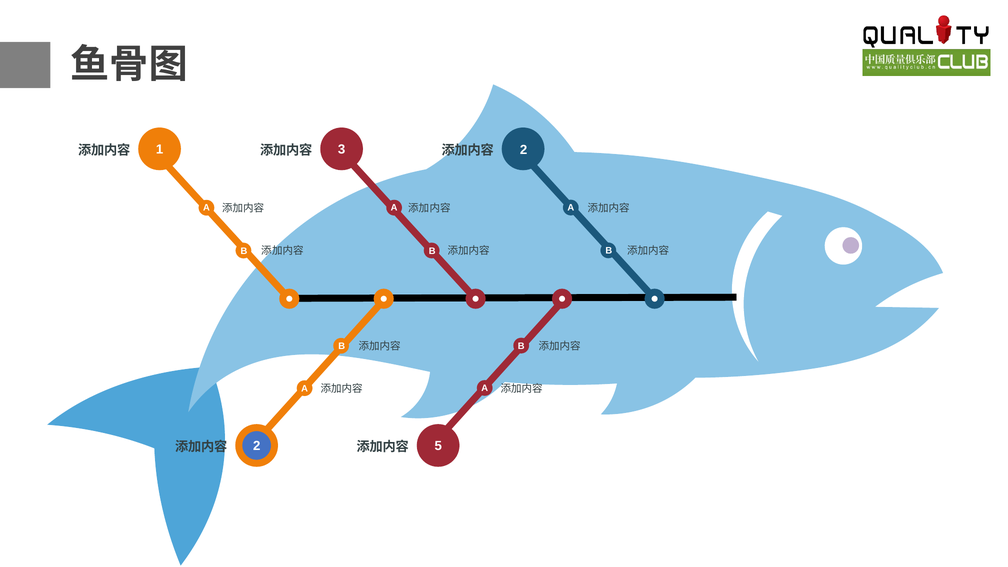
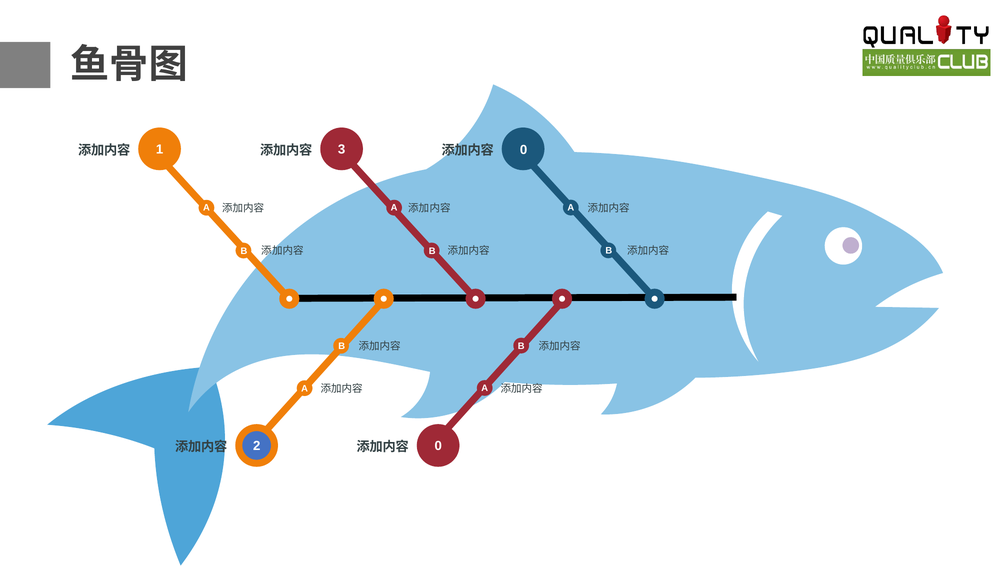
2 at (524, 150): 2 -> 0
5 at (438, 446): 5 -> 0
